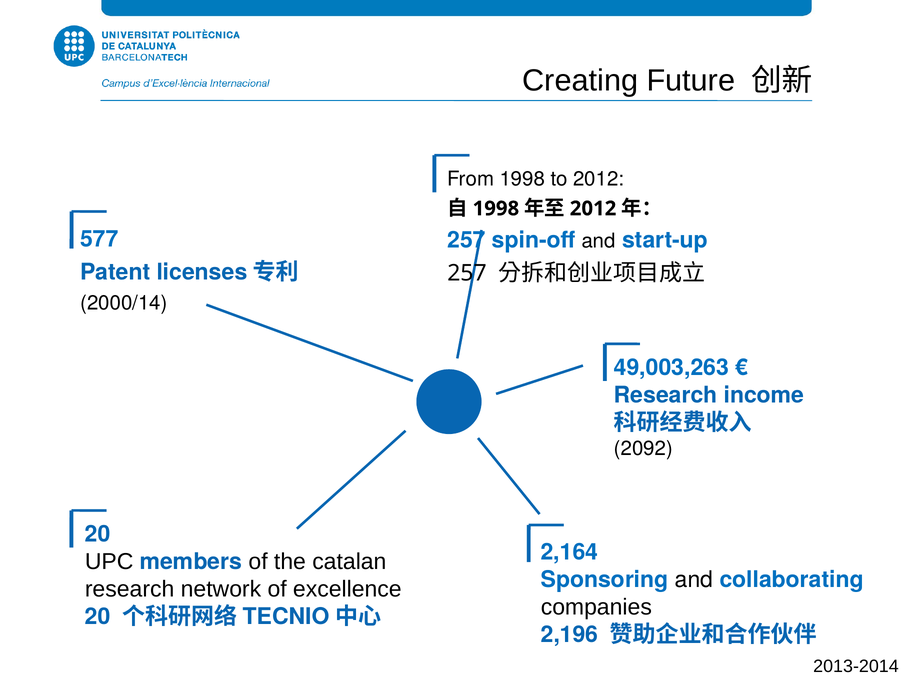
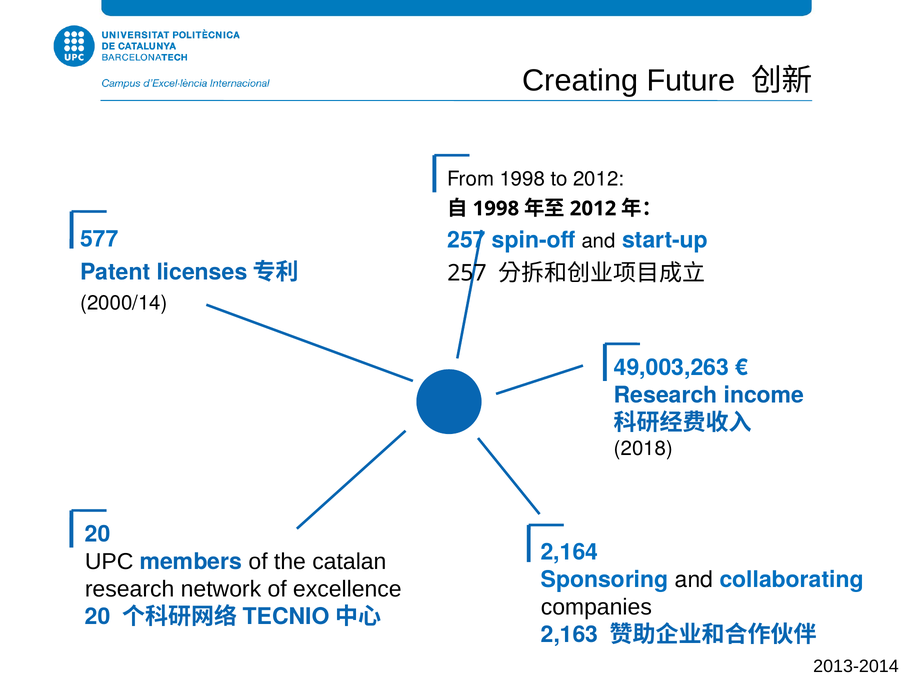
2092: 2092 -> 2018
2,196: 2,196 -> 2,163
